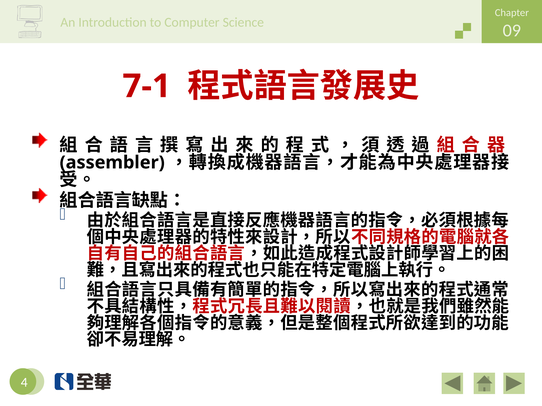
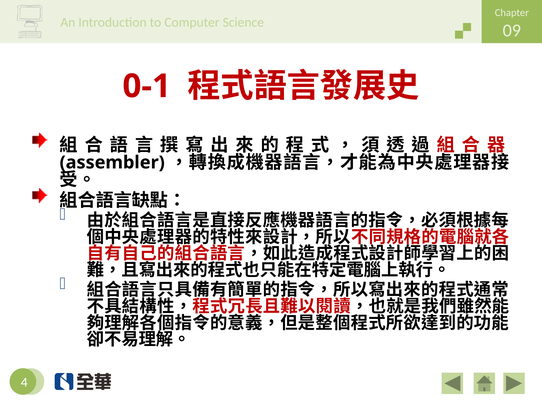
7-1: 7-1 -> 0-1
